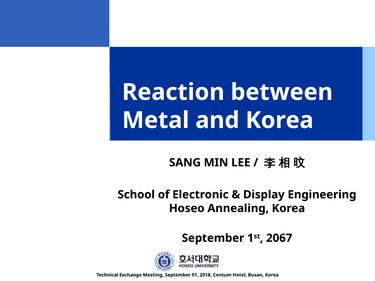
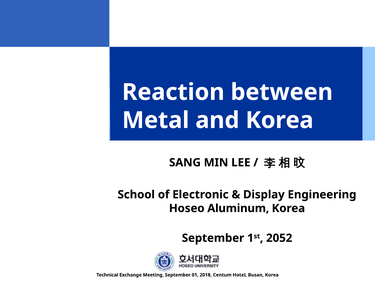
Annealing: Annealing -> Aluminum
2067: 2067 -> 2052
